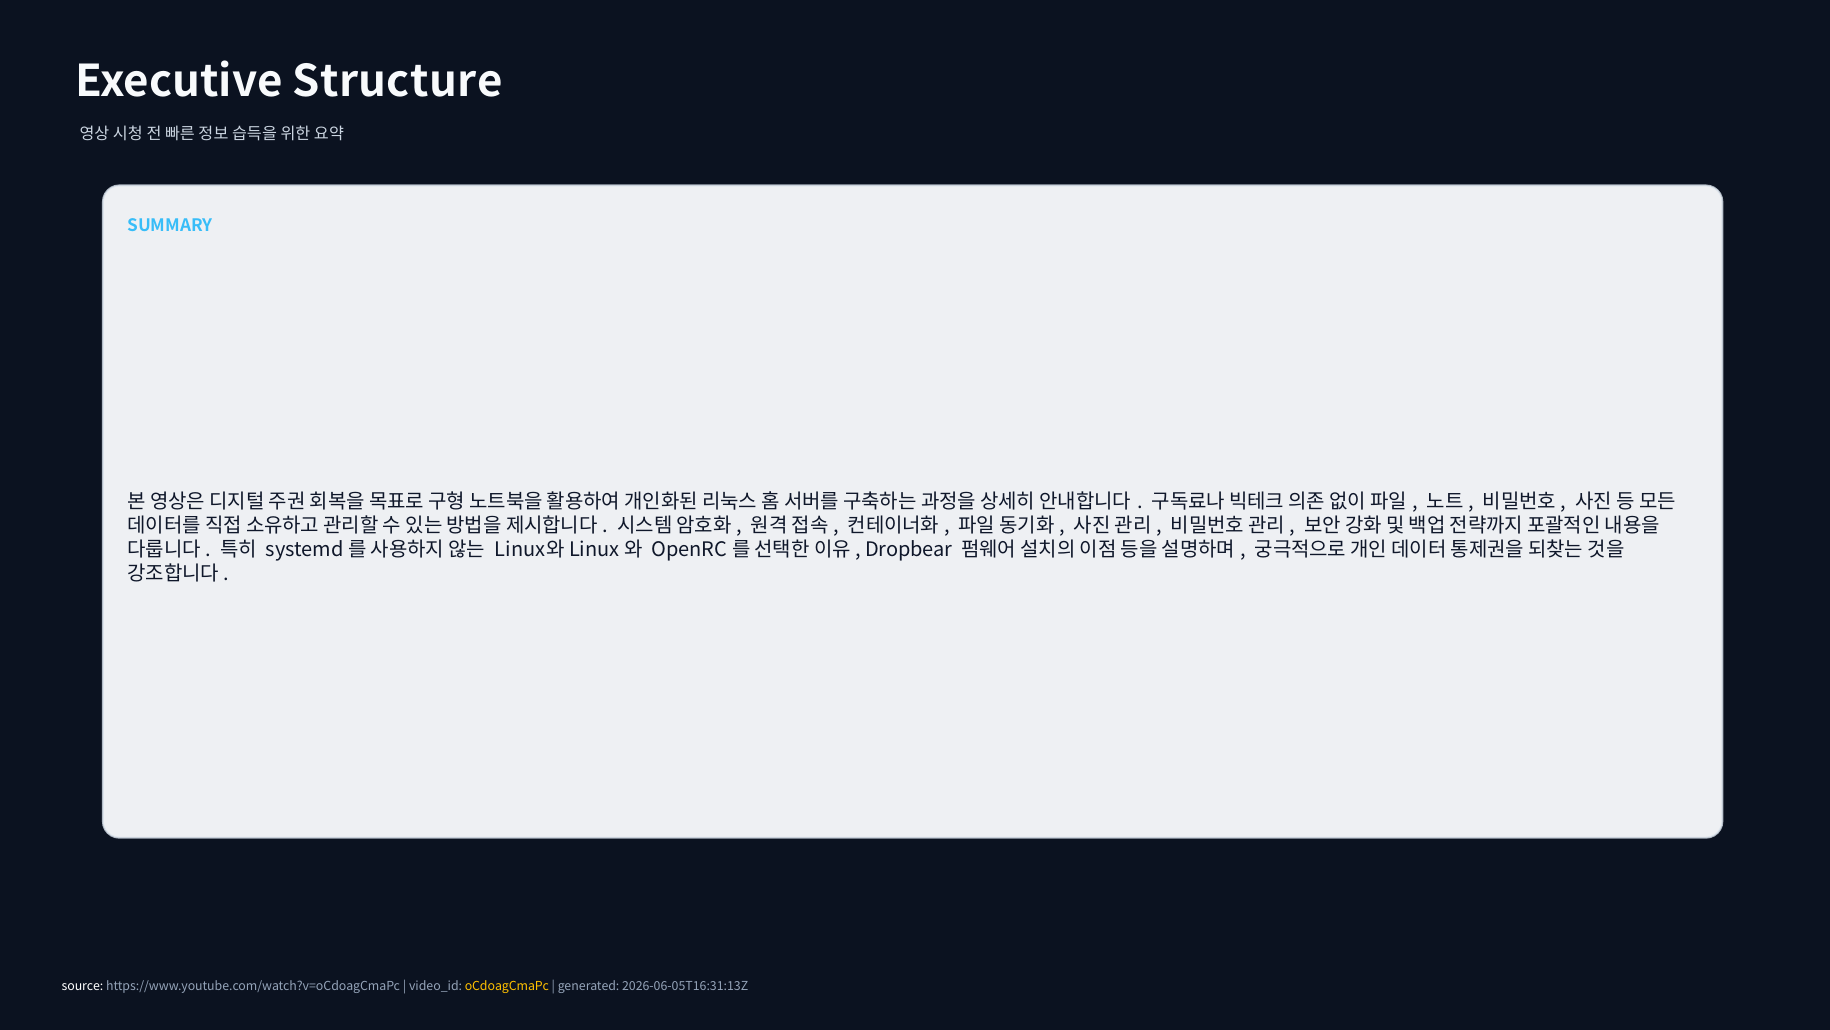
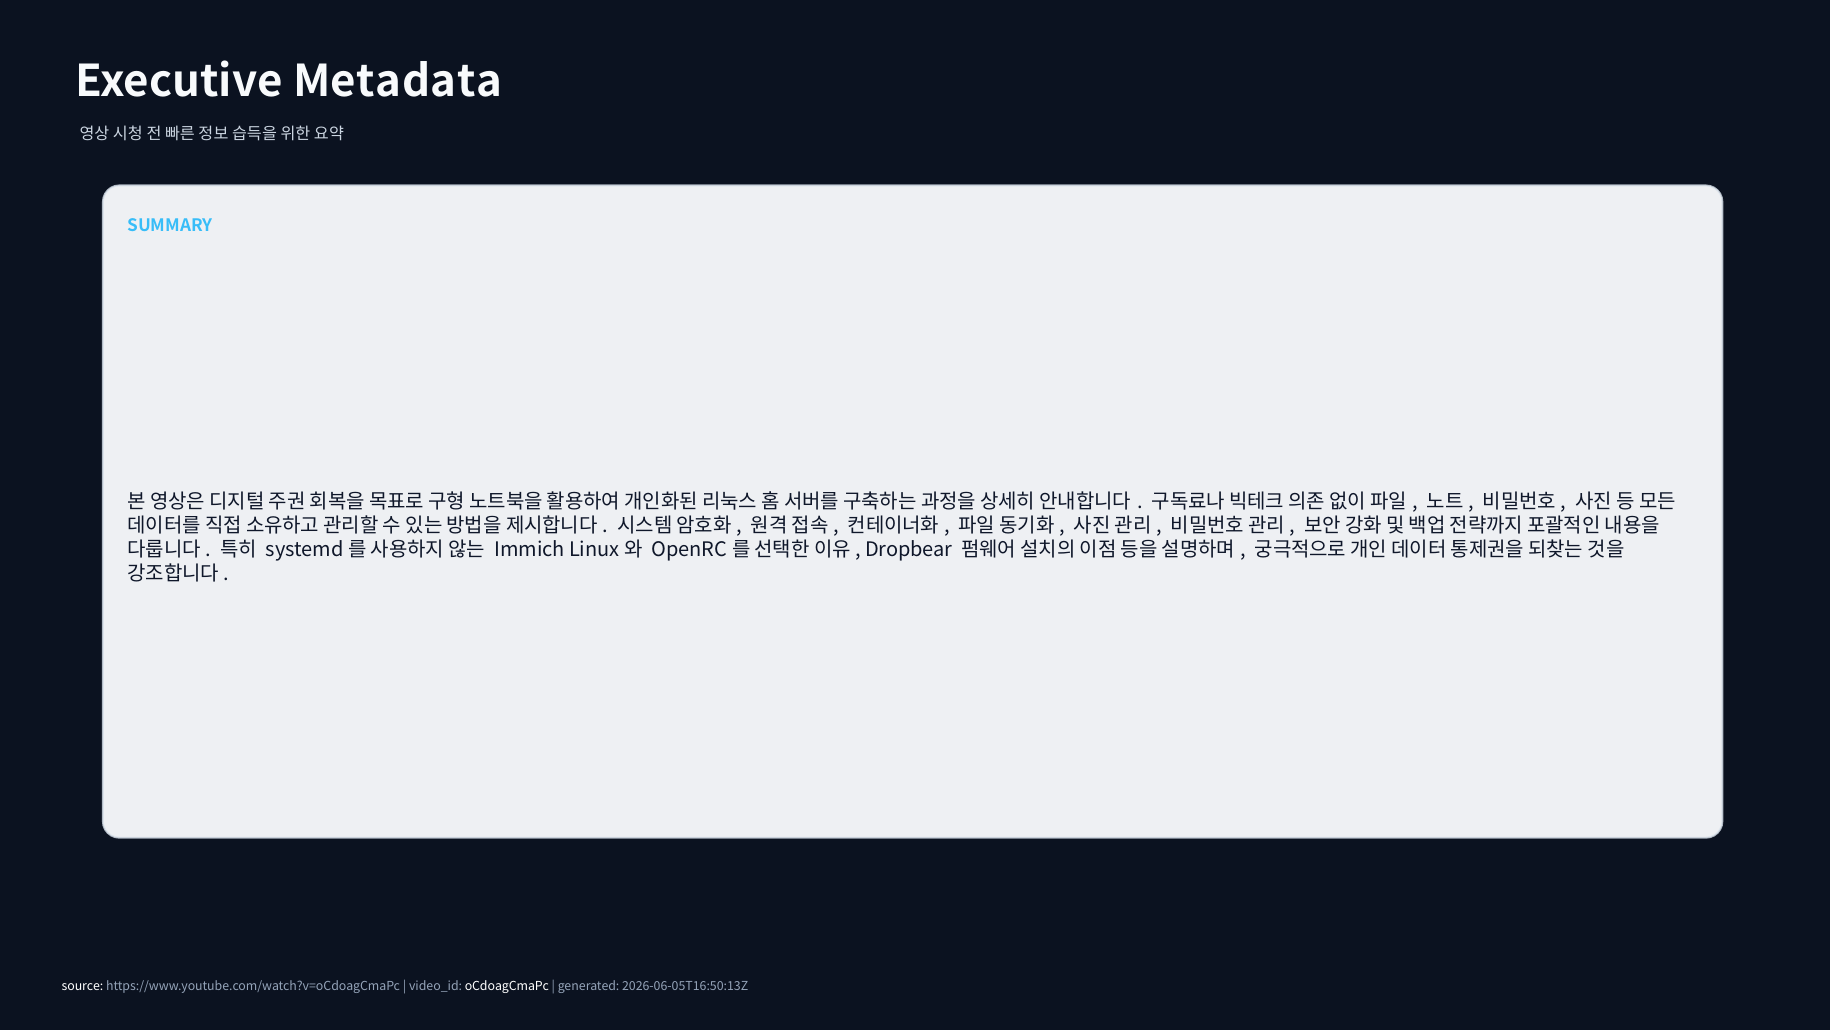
Structure: Structure -> Metadata
Linux와 at (529, 549): Linux와 -> Immich
oCdoagCmaPc colour: yellow -> white
2026-06-05T16:31:13Z: 2026-06-05T16:31:13Z -> 2026-06-05T16:50:13Z
